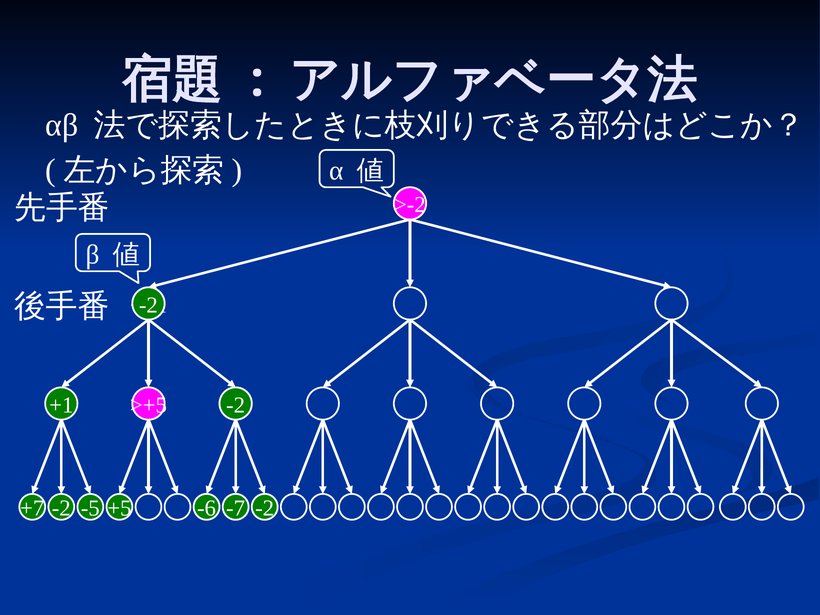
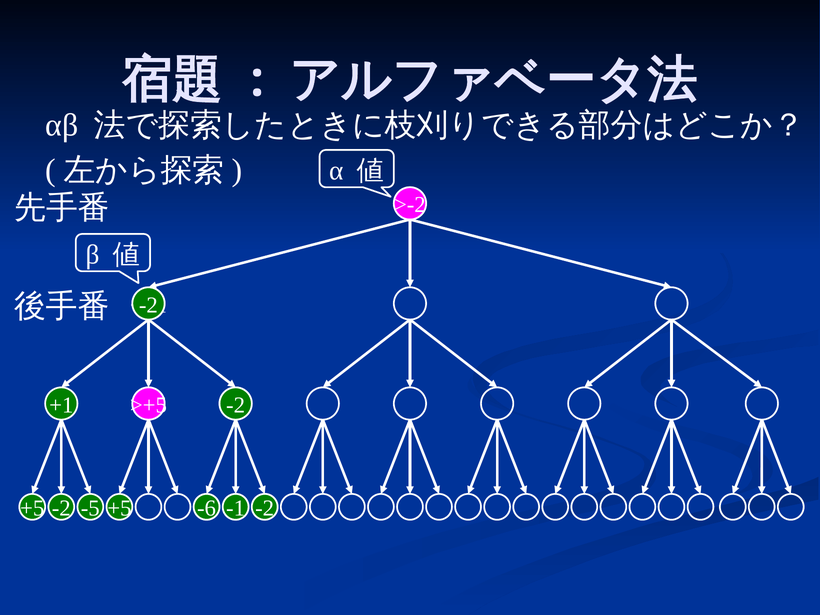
+7 at (32, 508): +7 -> +5
-7: -7 -> -1
